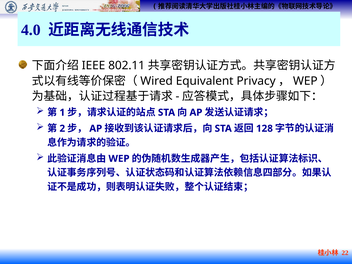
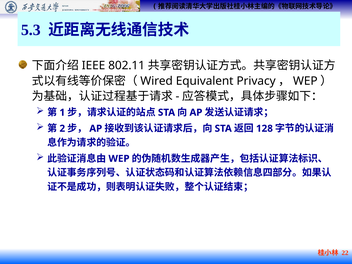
4.0: 4.0 -> 5.3
